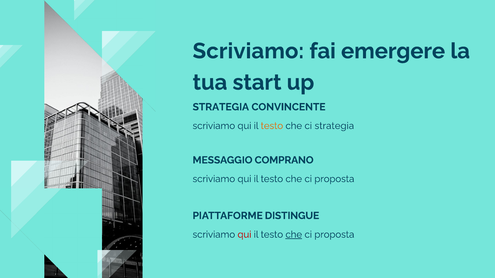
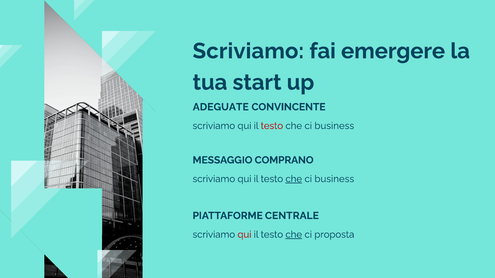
STRATEGIA at (221, 107): STRATEGIA -> ADEGUATE
testo at (272, 126) colour: orange -> red
strategia at (334, 126): strategia -> business
che at (294, 179) underline: none -> present
proposta at (334, 179): proposta -> business
DISTINGUE: DISTINGUE -> CENTRALE
